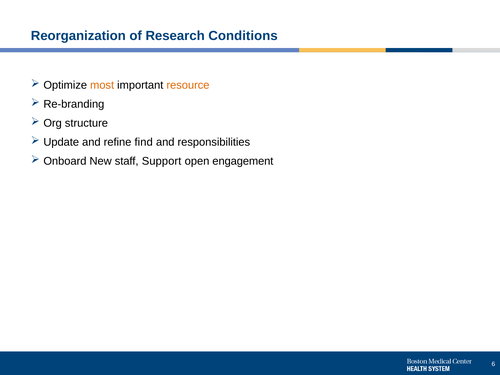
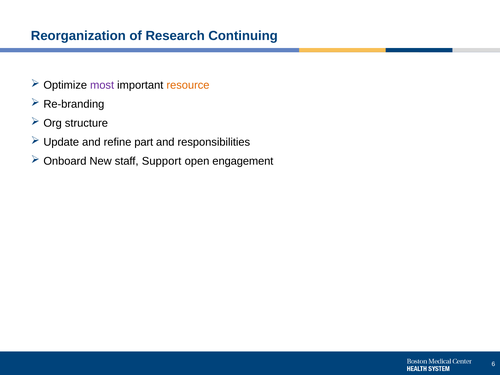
Conditions: Conditions -> Continuing
most colour: orange -> purple
find: find -> part
